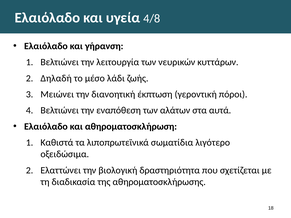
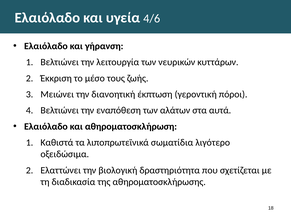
4/8: 4/8 -> 4/6
Δηλαδή: Δηλαδή -> Έκκριση
λάδι: λάδι -> τους
